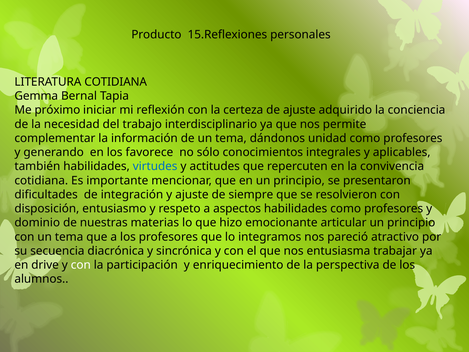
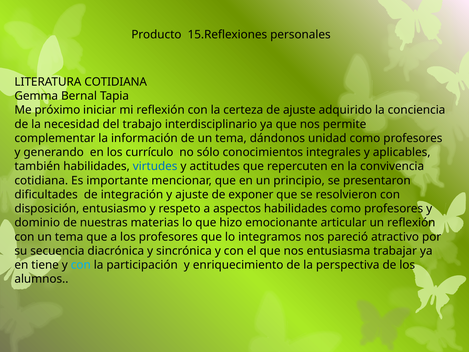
favorece: favorece -> currículo
siempre: siempre -> exponer
articular un principio: principio -> reflexión
drive: drive -> tiene
con at (81, 265) colour: white -> light blue
